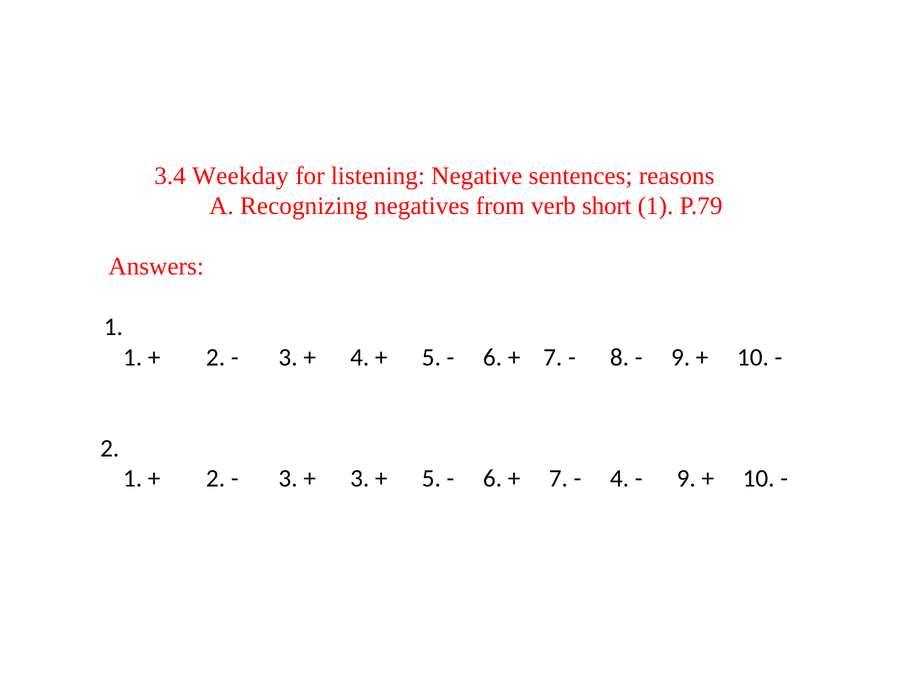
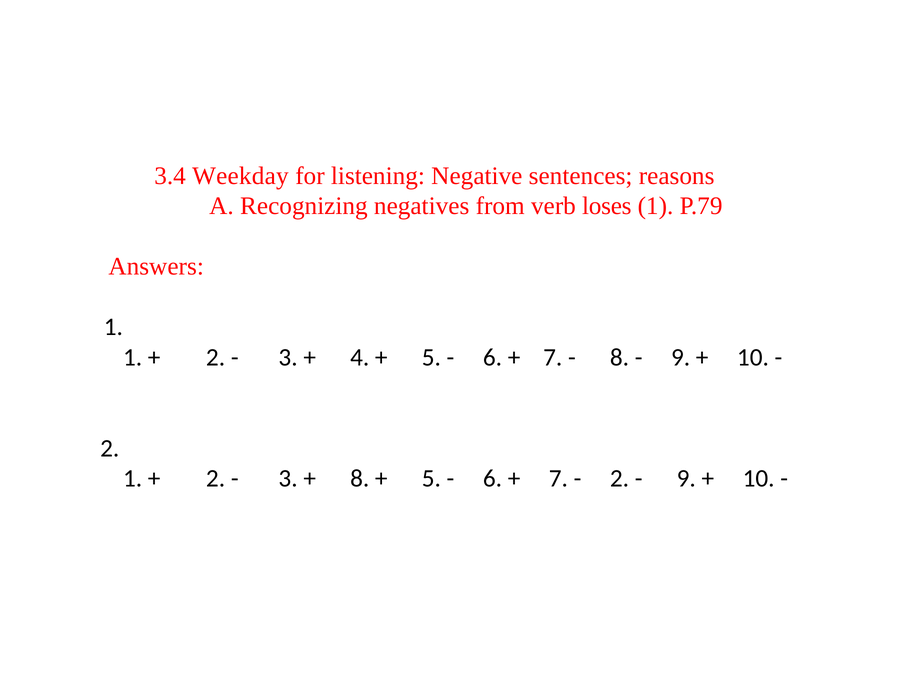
short: short -> loses
3 at (360, 478): 3 -> 8
4 at (619, 478): 4 -> 2
